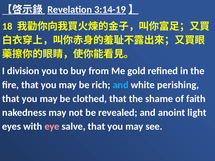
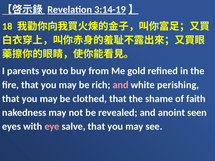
division: division -> parents
and at (121, 85) colour: light blue -> pink
light: light -> seen
